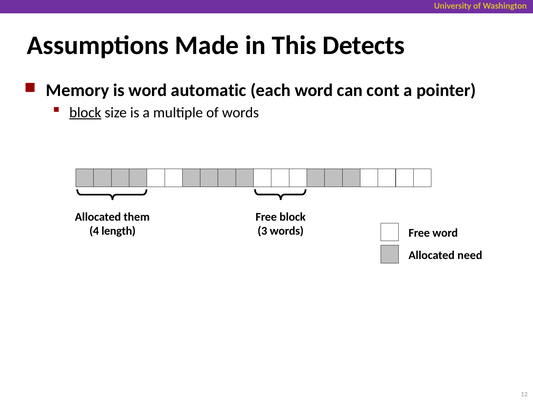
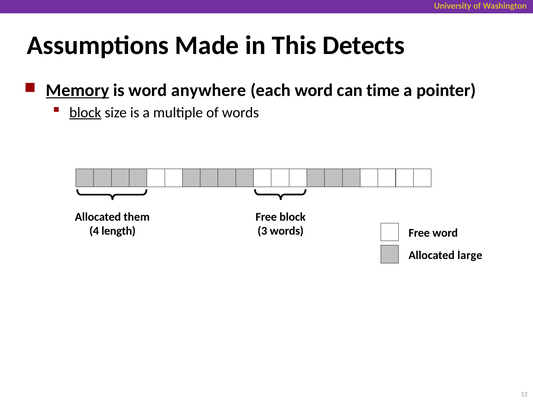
Memory underline: none -> present
automatic: automatic -> anywhere
cont: cont -> time
need: need -> large
